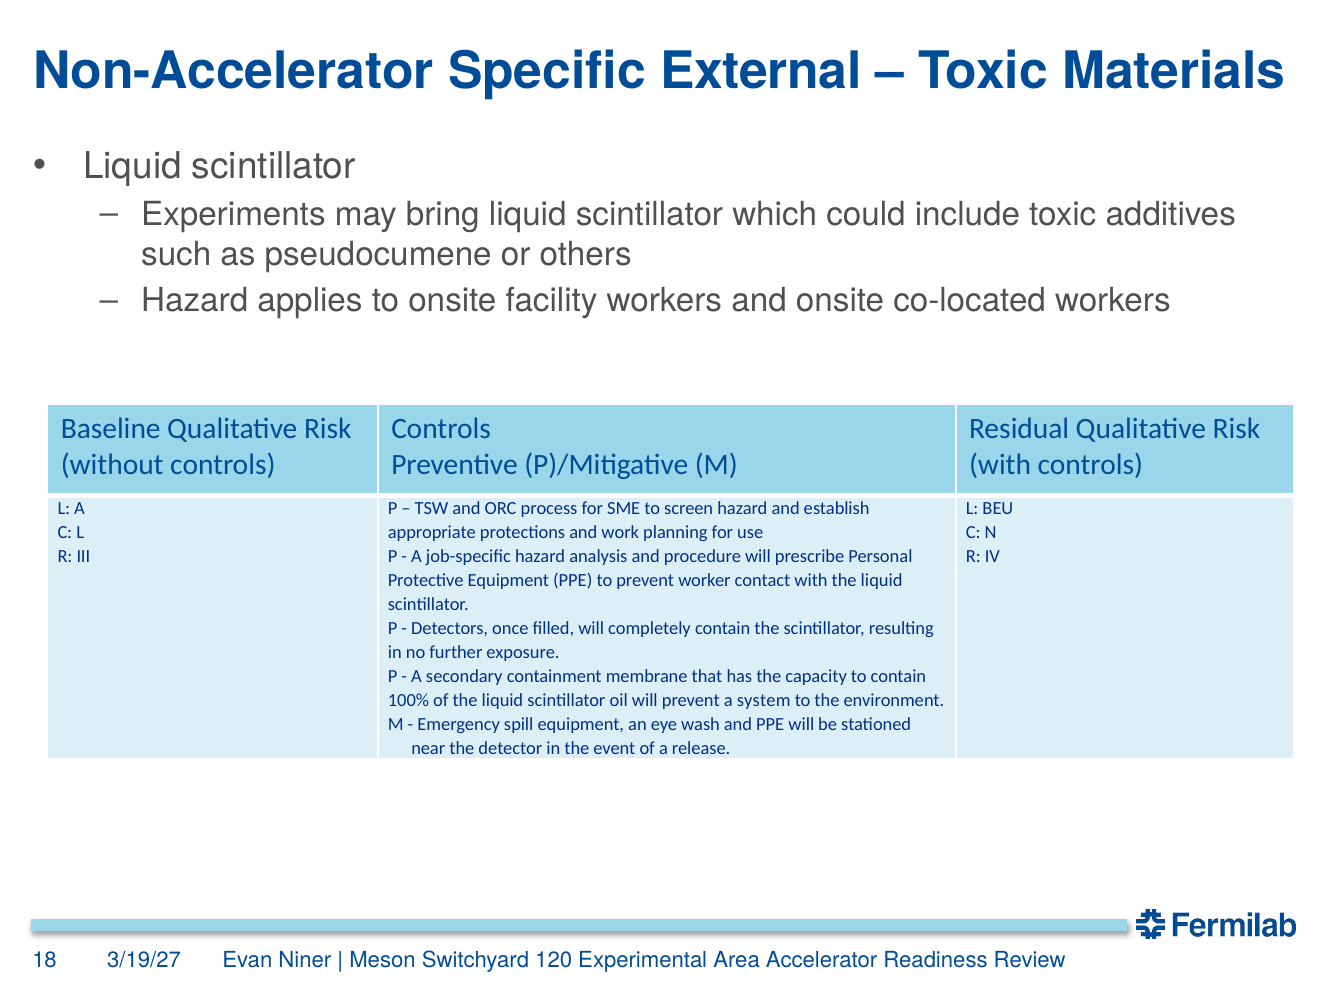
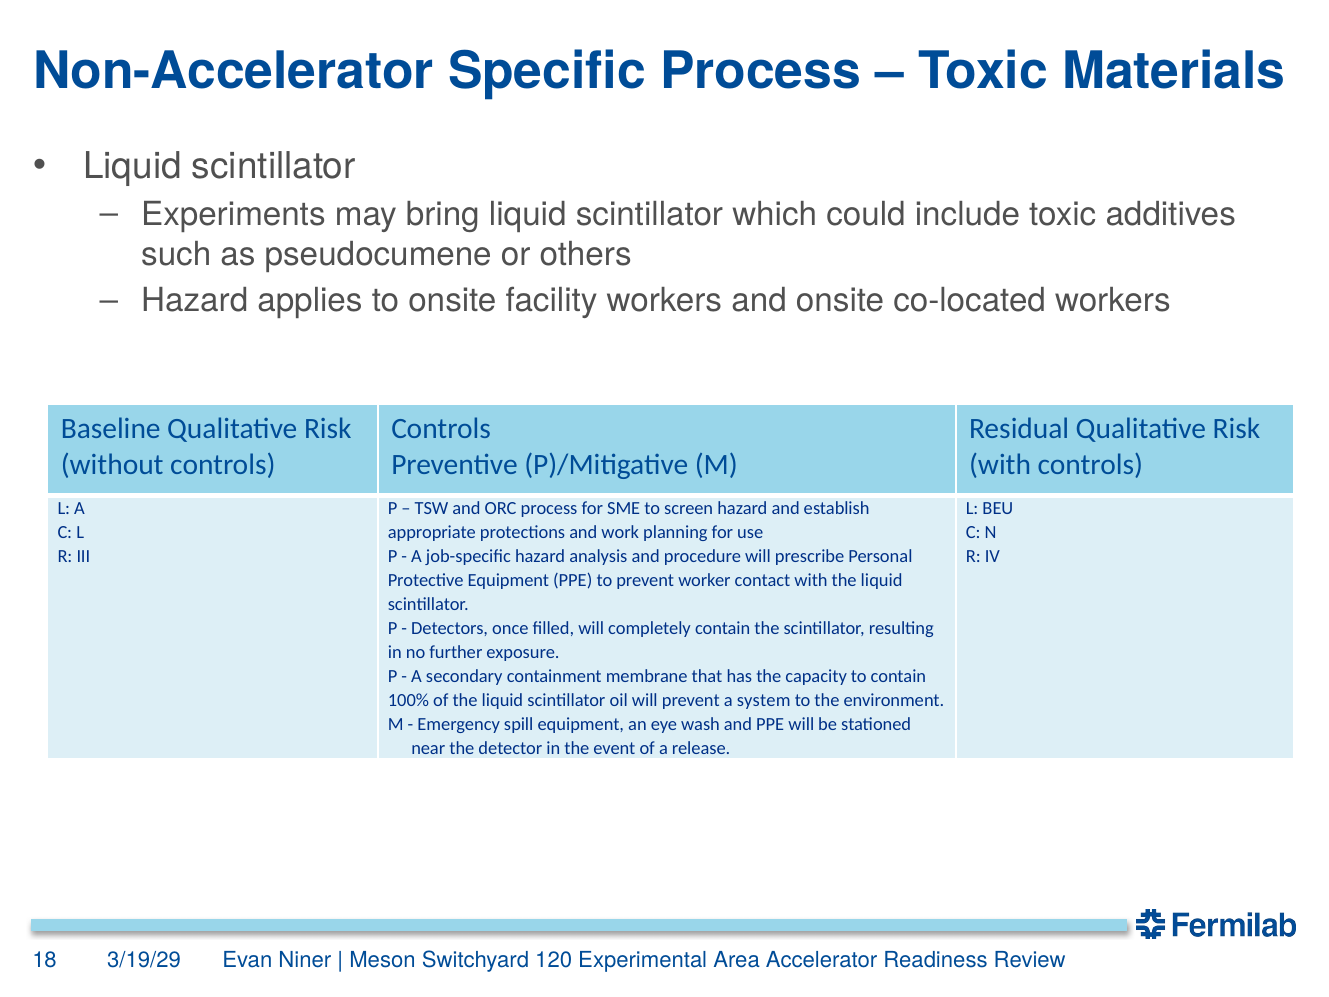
Specific External: External -> Process
3/19/27: 3/19/27 -> 3/19/29
